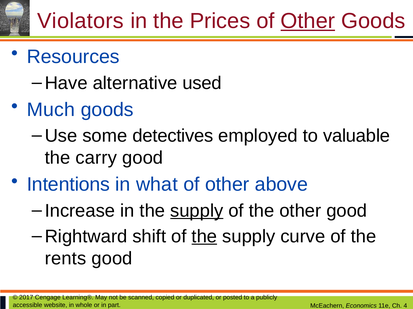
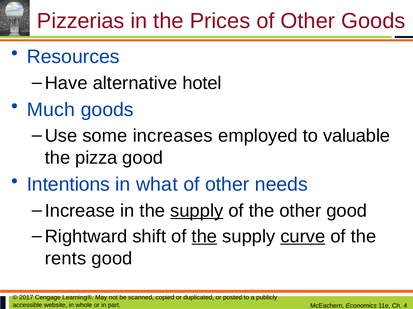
Violators: Violators -> Pizzerias
Other at (308, 21) underline: present -> none
used: used -> hotel
detectives: detectives -> increases
carry: carry -> pizza
above: above -> needs
curve underline: none -> present
